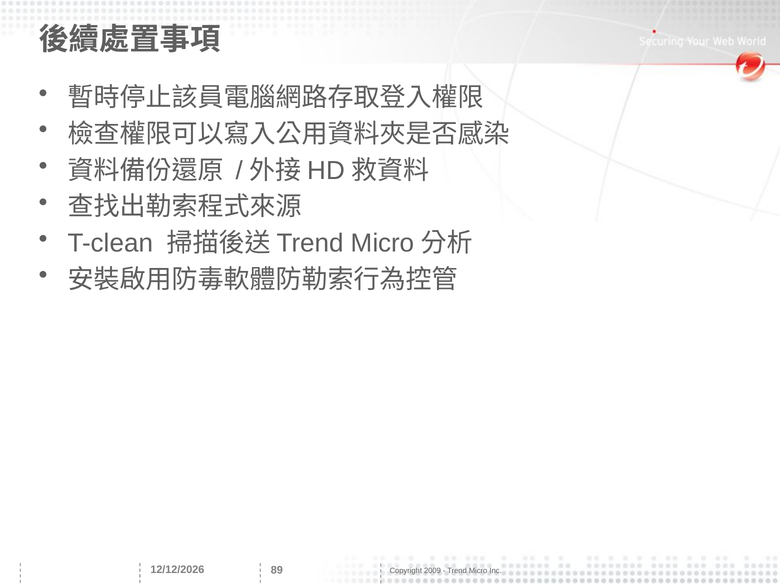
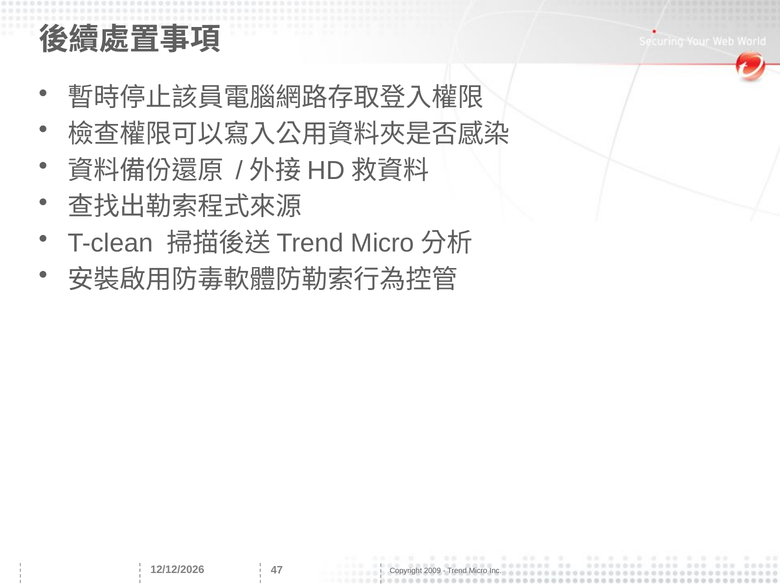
89: 89 -> 47
